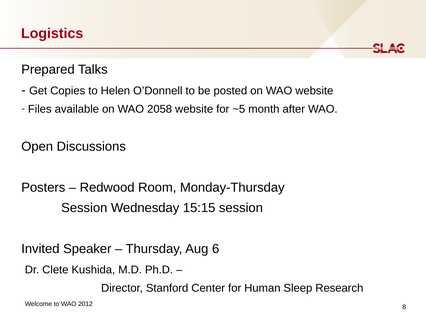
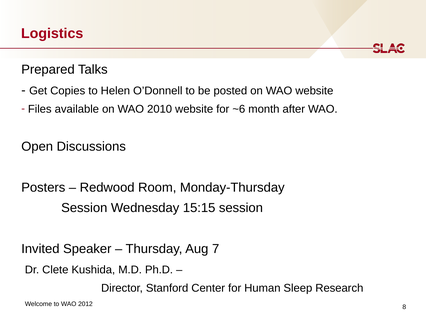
2058: 2058 -> 2010
~5: ~5 -> ~6
6: 6 -> 7
